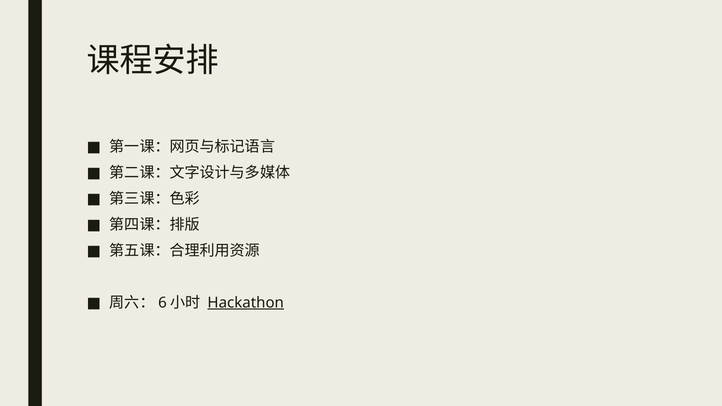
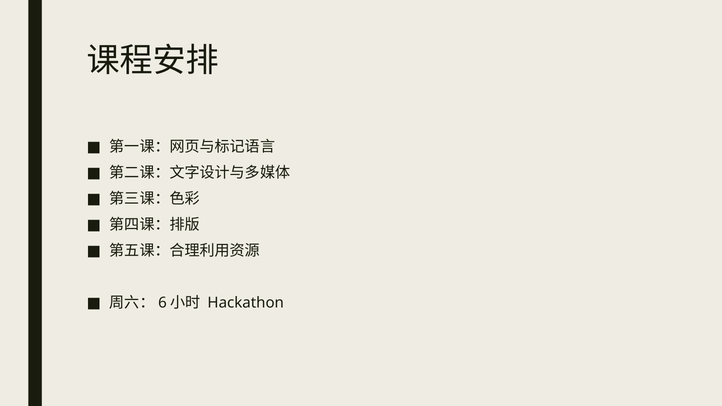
Hackathon underline: present -> none
